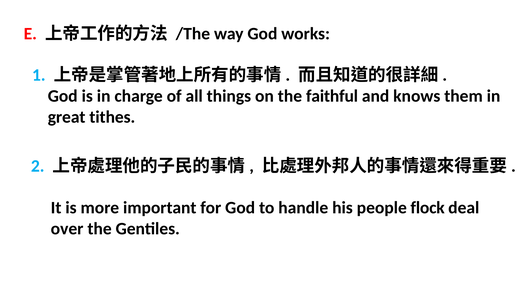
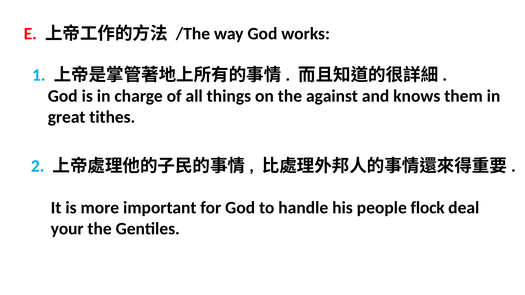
faithful: faithful -> against
over: over -> your
